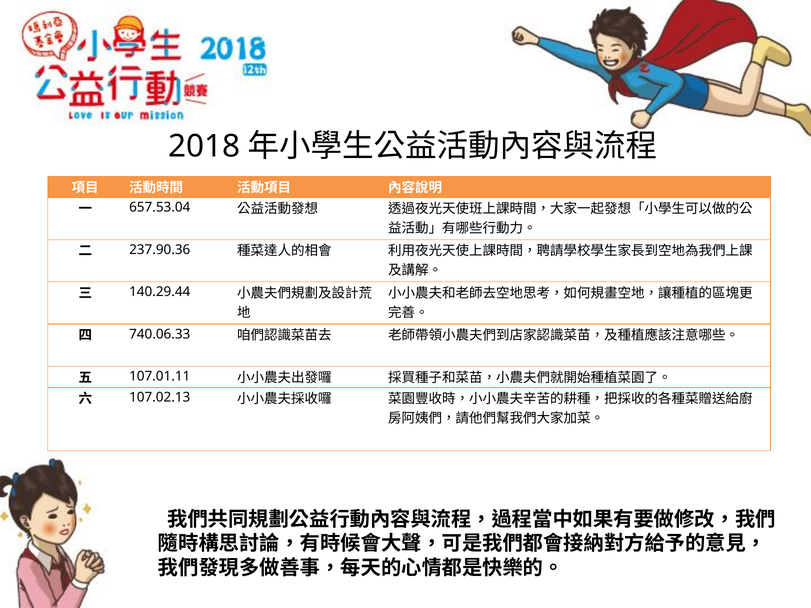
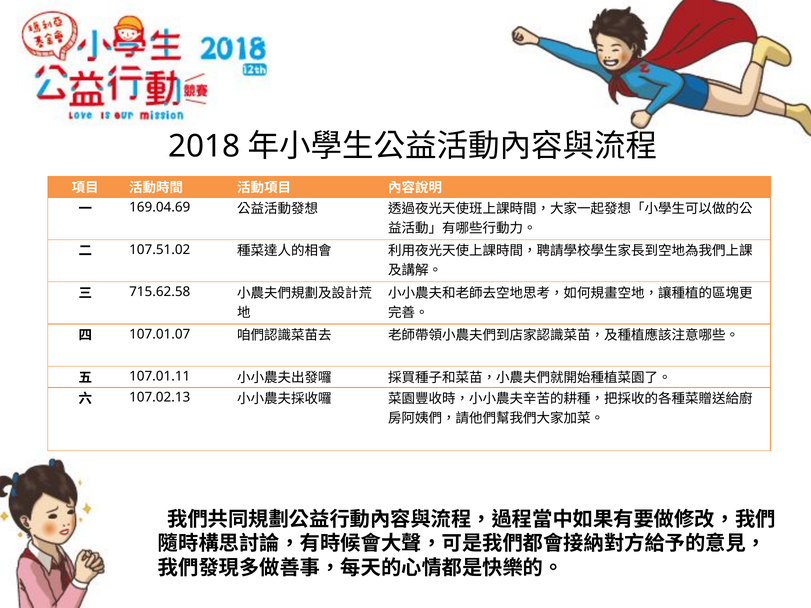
657.53.04: 657.53.04 -> 169.04.69
237.90.36: 237.90.36 -> 107.51.02
140.29.44: 140.29.44 -> 715.62.58
740.06.33: 740.06.33 -> 107.01.07
